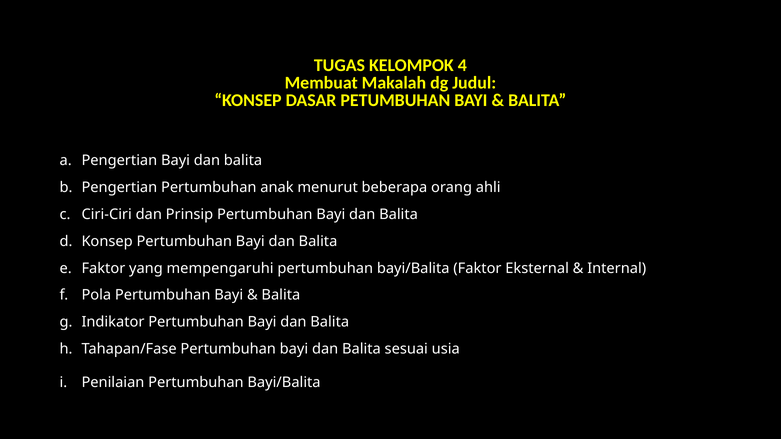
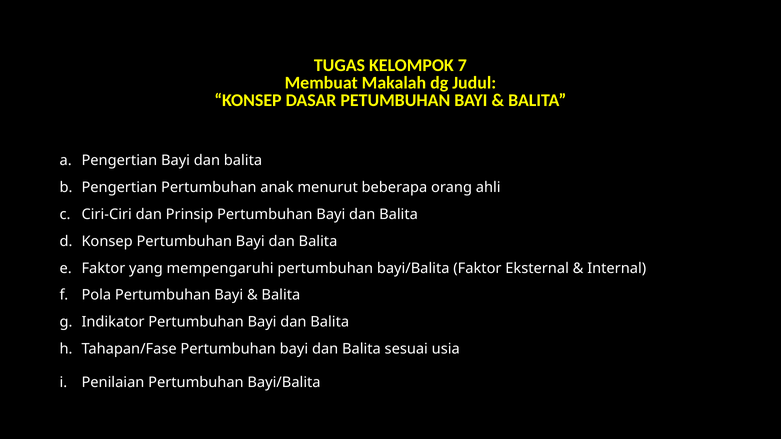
4: 4 -> 7
